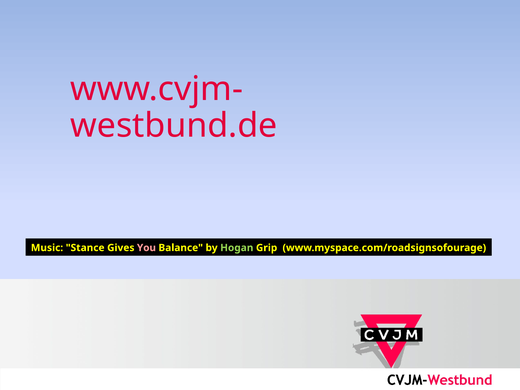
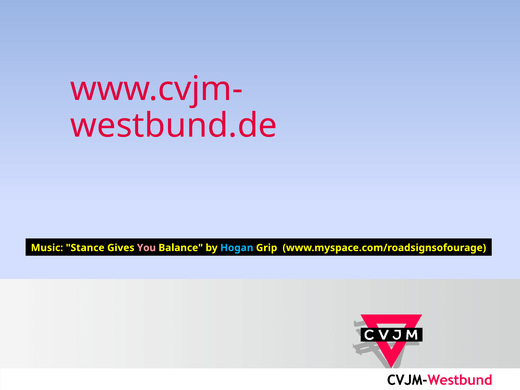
Hogan colour: light green -> light blue
